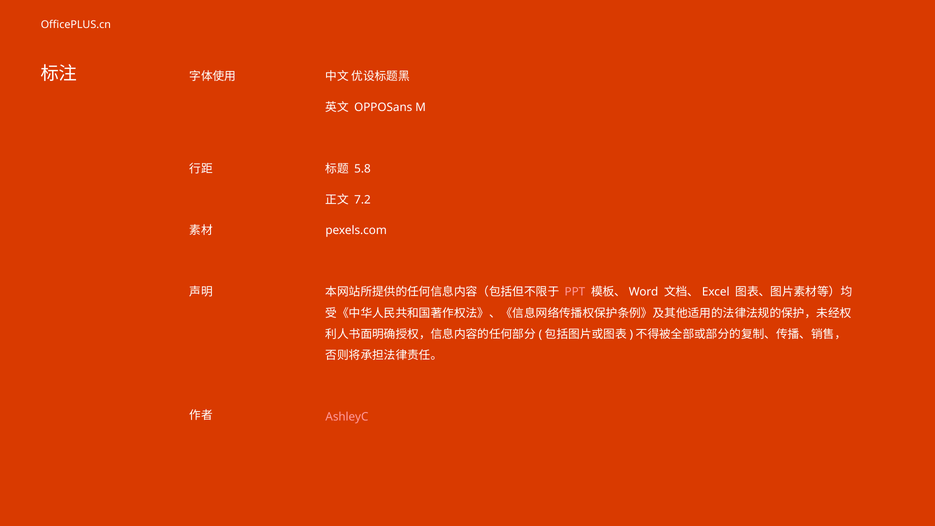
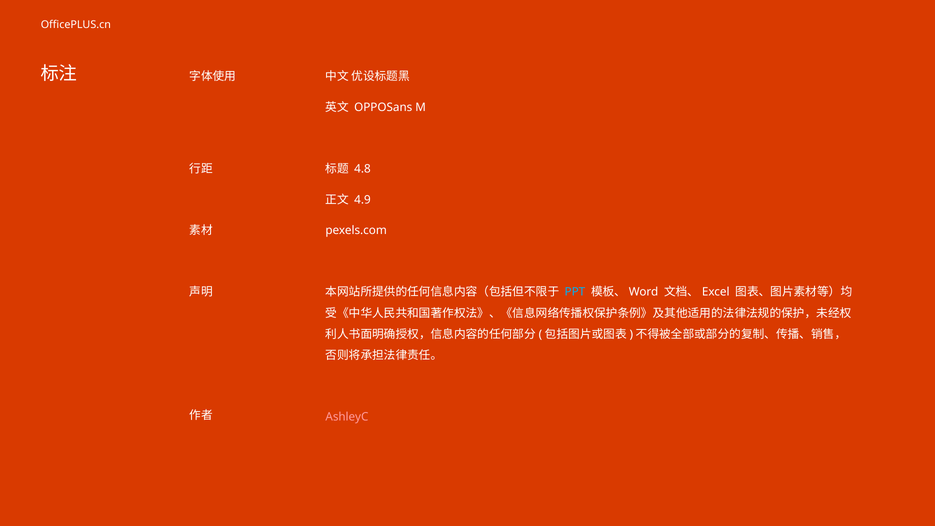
5.8: 5.8 -> 4.8
7.2: 7.2 -> 4.9
PPT colour: pink -> light blue
